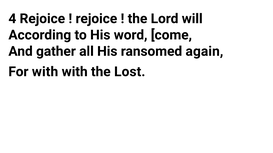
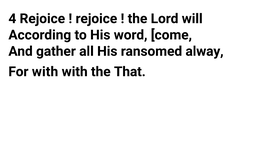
again: again -> alway
Lost: Lost -> That
